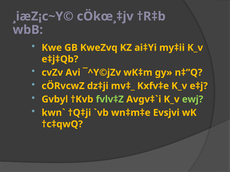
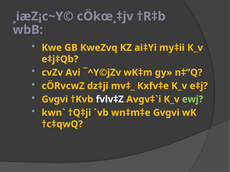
Gvbyl at (55, 100): Gvbyl -> Gvgvi
fvlv‡Z colour: light green -> white
wn‡m‡e Evsjvi: Evsjvi -> Gvgvi
